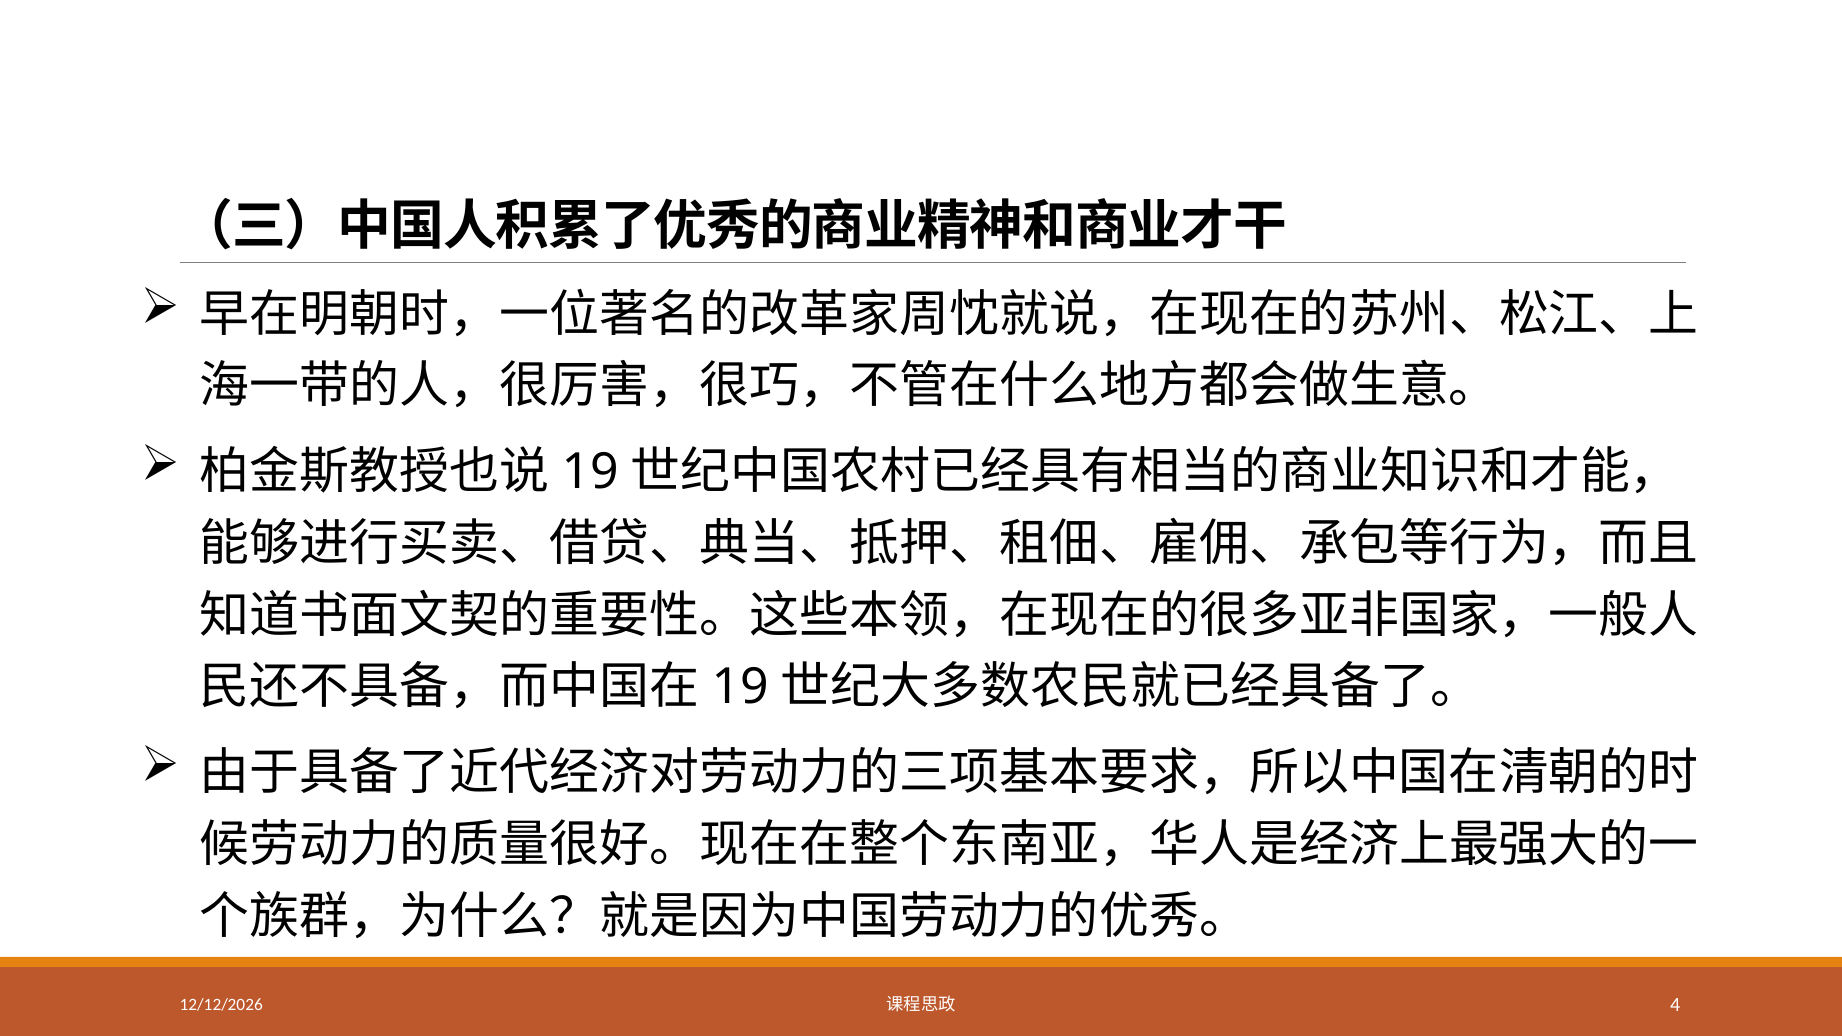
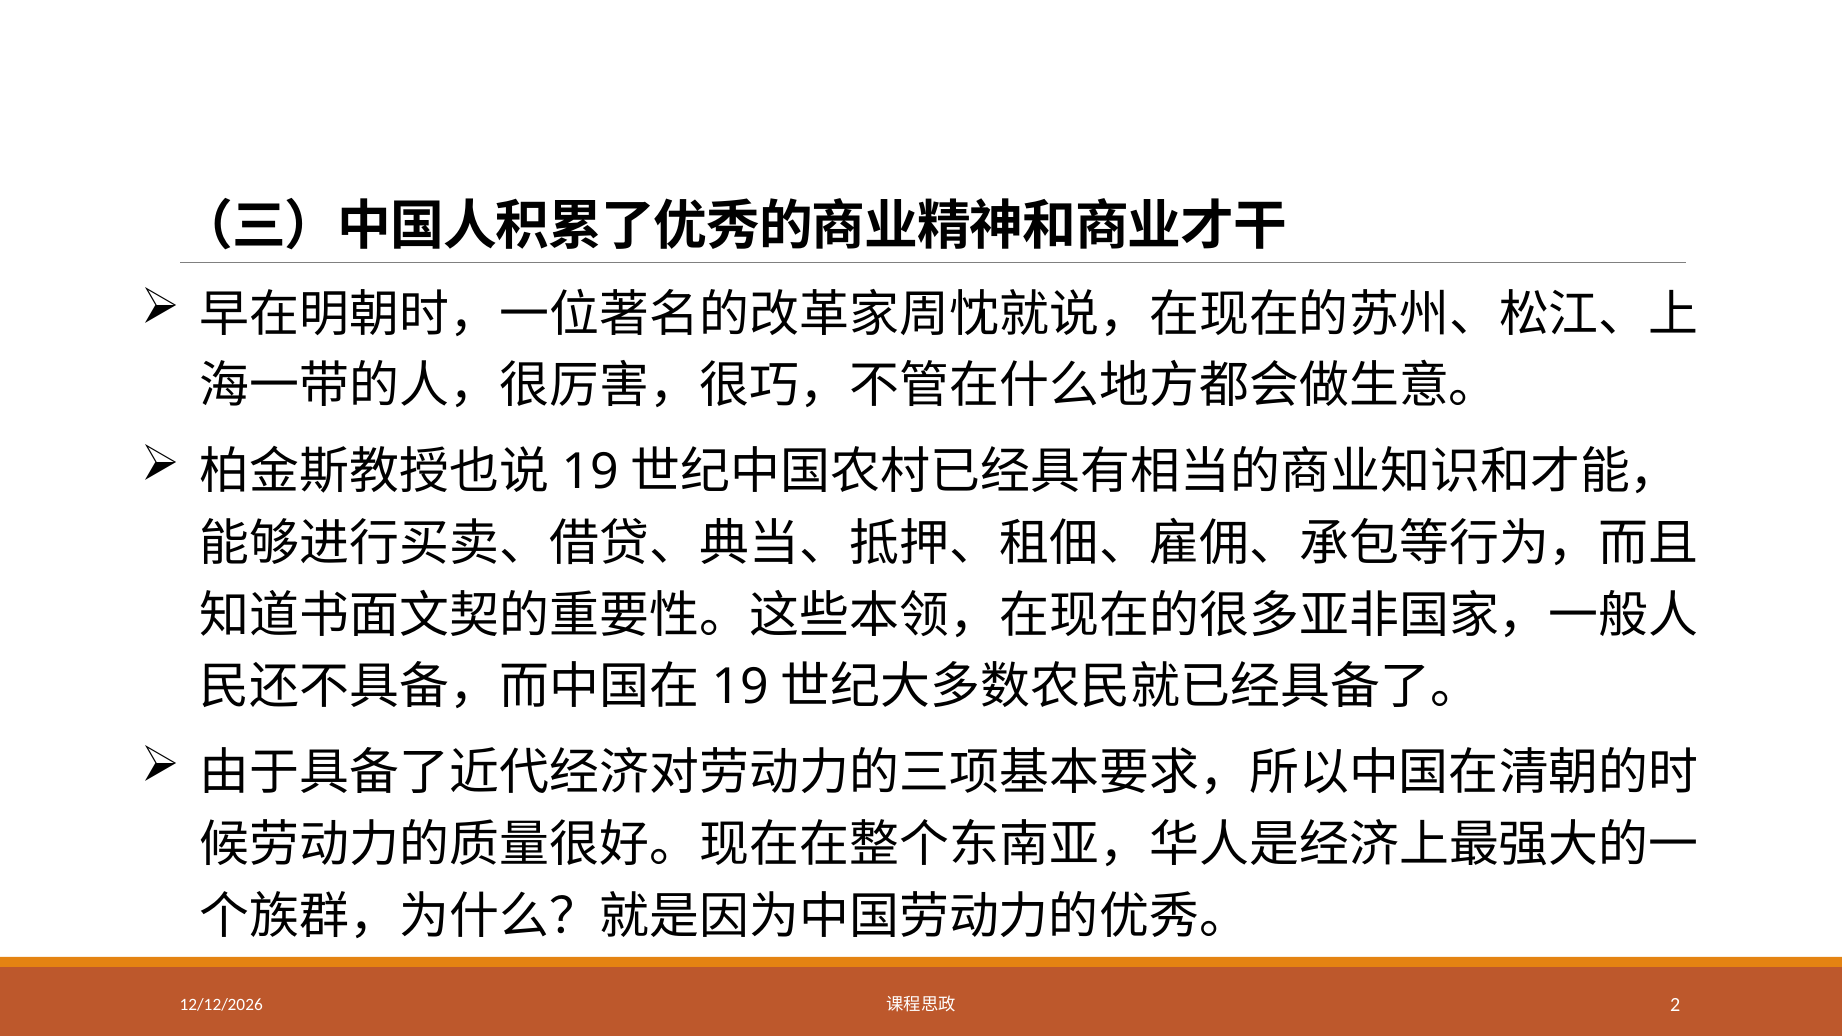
4: 4 -> 2
